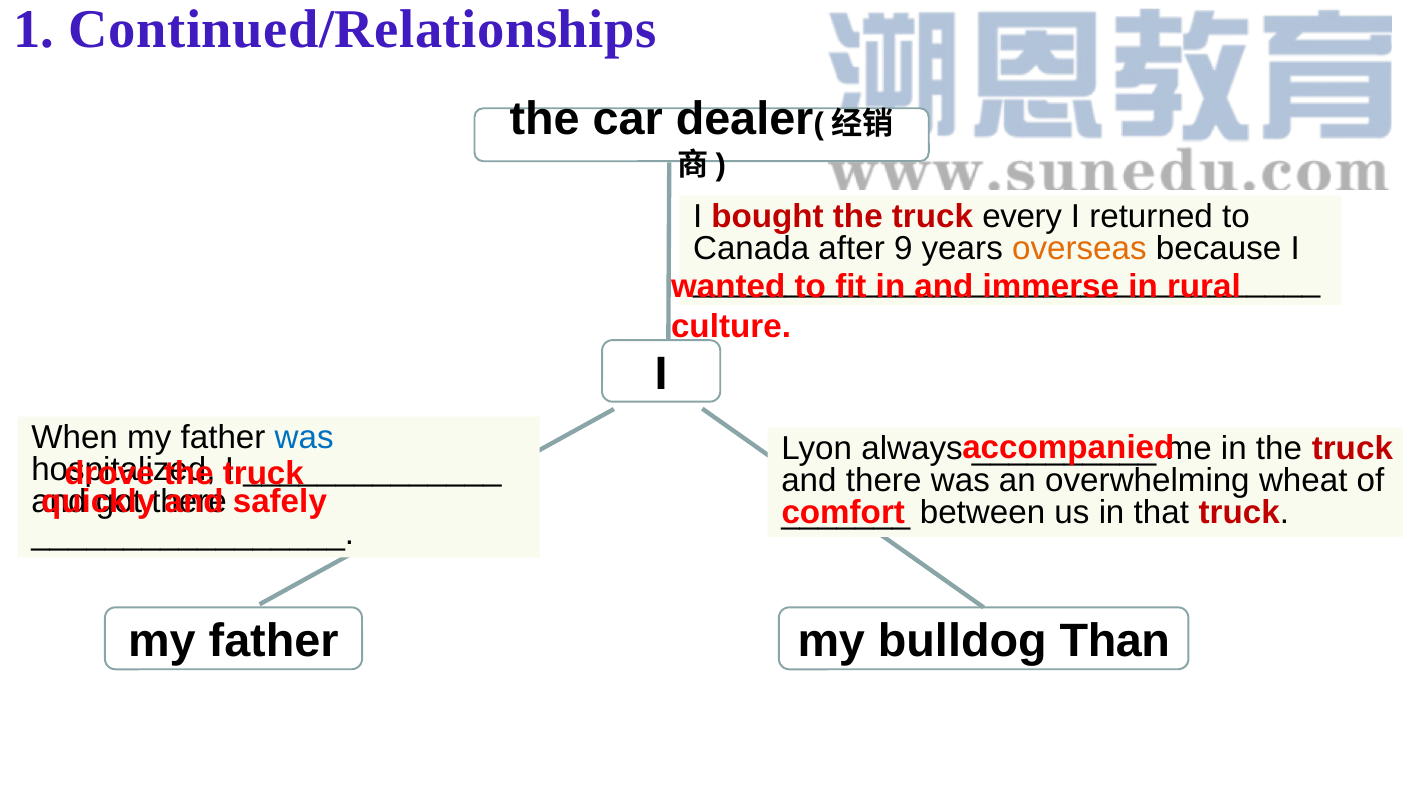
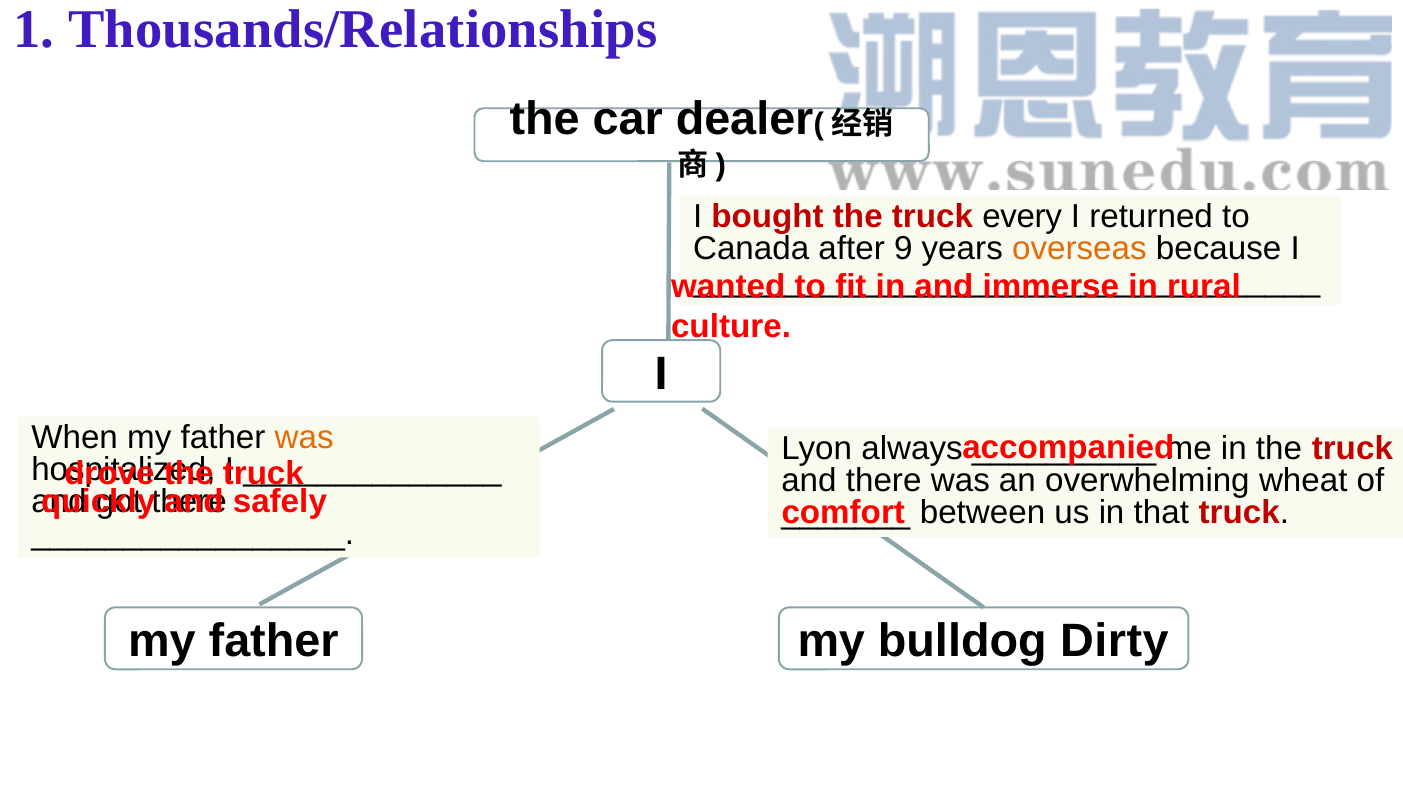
Continued/Relationships: Continued/Relationships -> Thousands/Relationships
was at (304, 438) colour: blue -> orange
Than: Than -> Dirty
